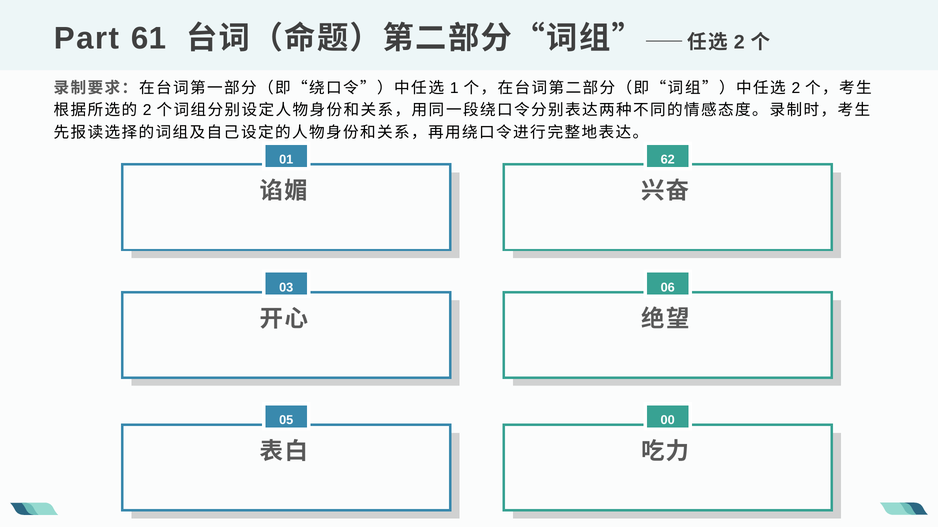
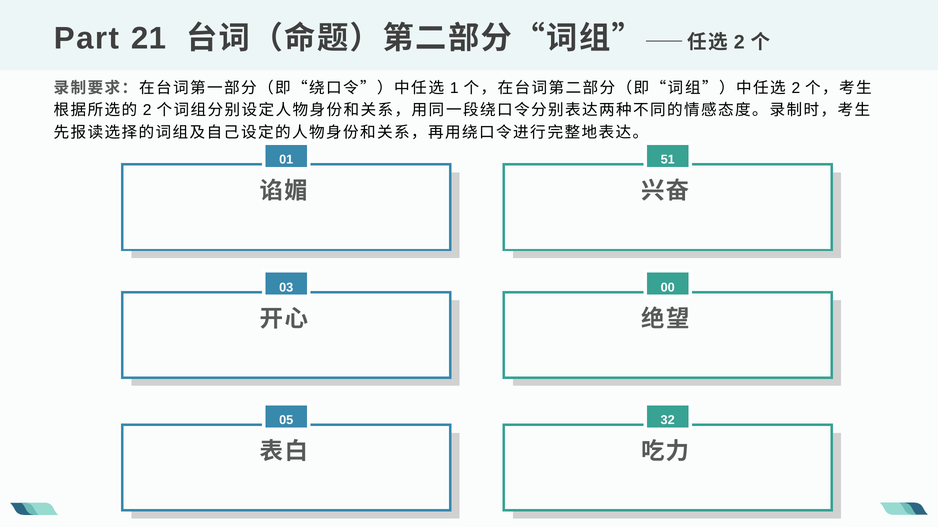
61: 61 -> 21
62: 62 -> 51
06: 06 -> 00
00: 00 -> 32
